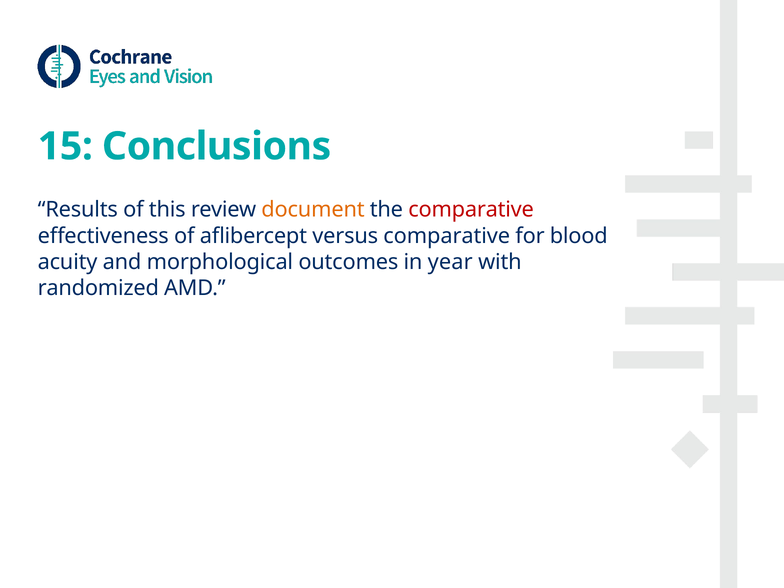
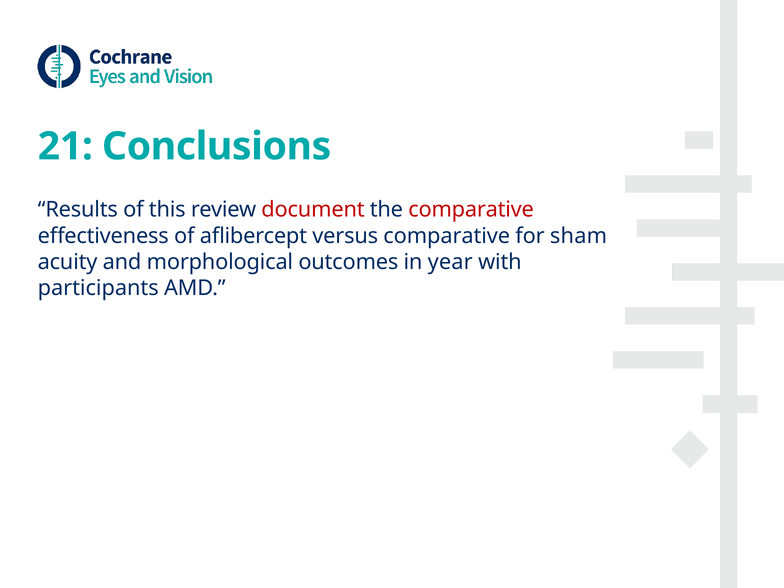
15: 15 -> 21
document colour: orange -> red
blood: blood -> sham
randomized: randomized -> participants
